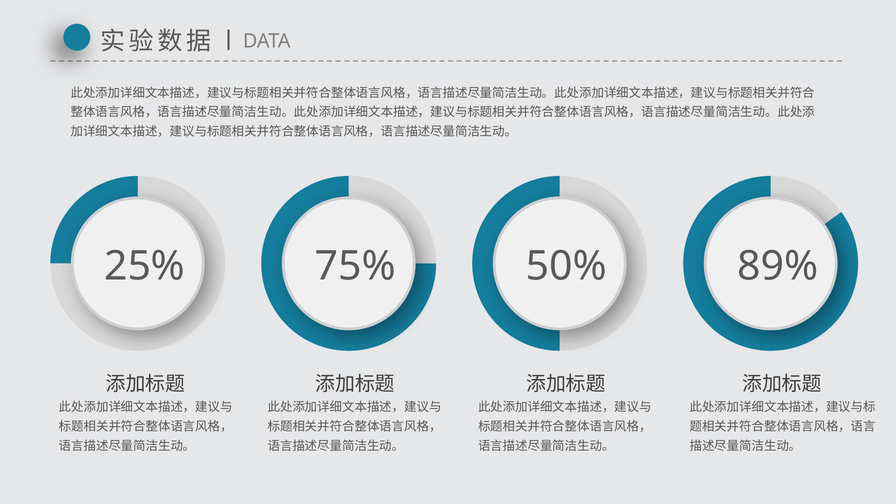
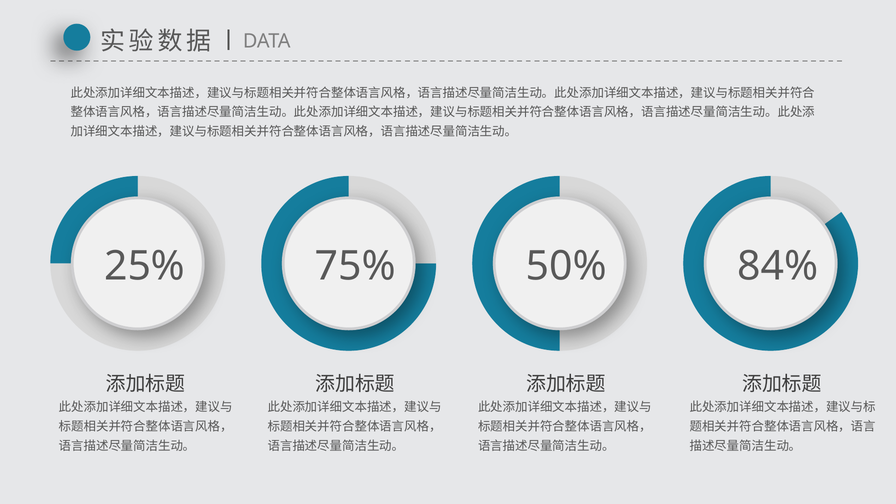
89%: 89% -> 84%
